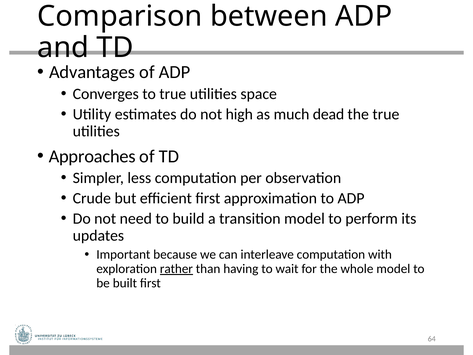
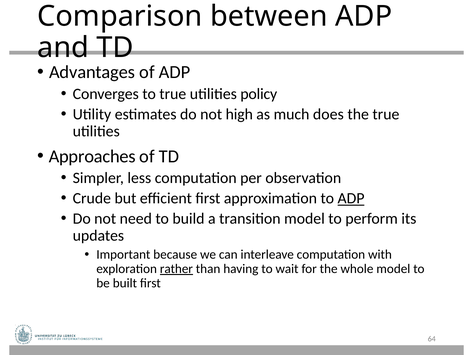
space: space -> policy
dead: dead -> does
ADP at (351, 198) underline: none -> present
